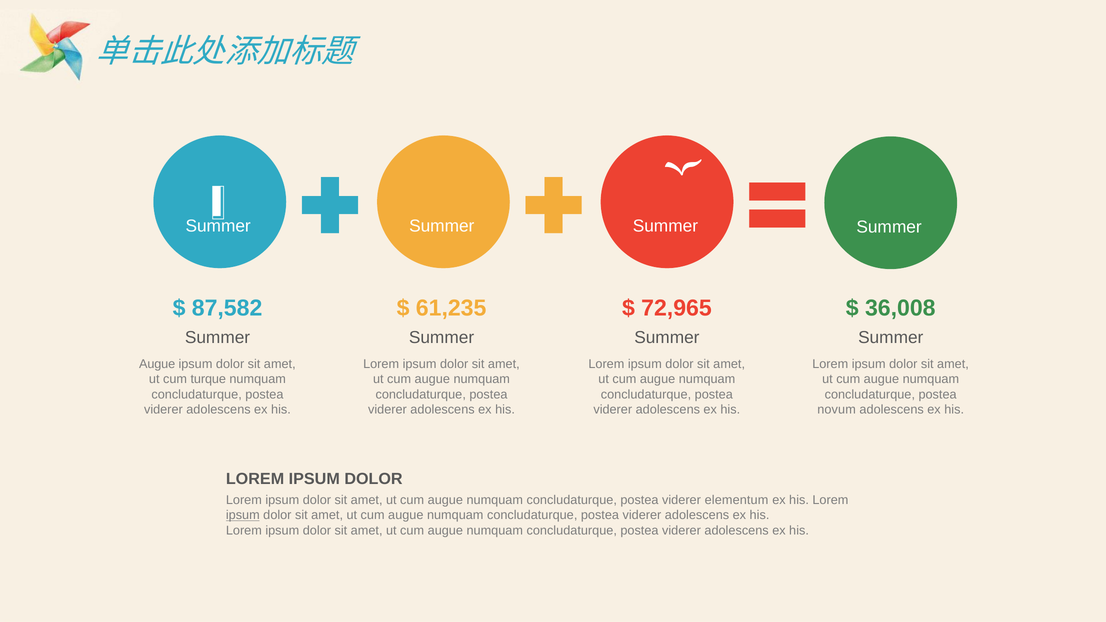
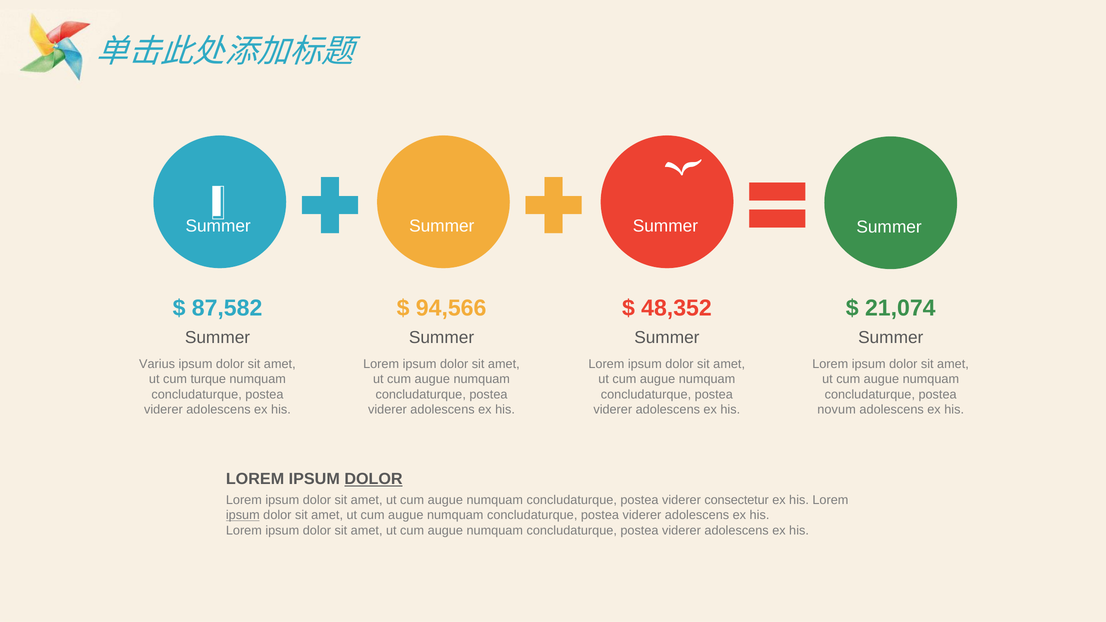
61,235: 61,235 -> 94,566
72,965: 72,965 -> 48,352
36,008: 36,008 -> 21,074
Augue at (157, 364): Augue -> Varius
DOLOR at (374, 479) underline: none -> present
elementum: elementum -> consectetur
